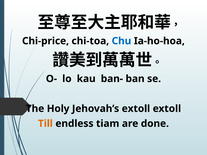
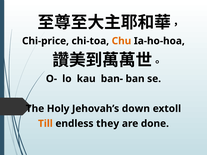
Chu colour: blue -> orange
Jehovah’s extoll: extoll -> down
tiam: tiam -> they
